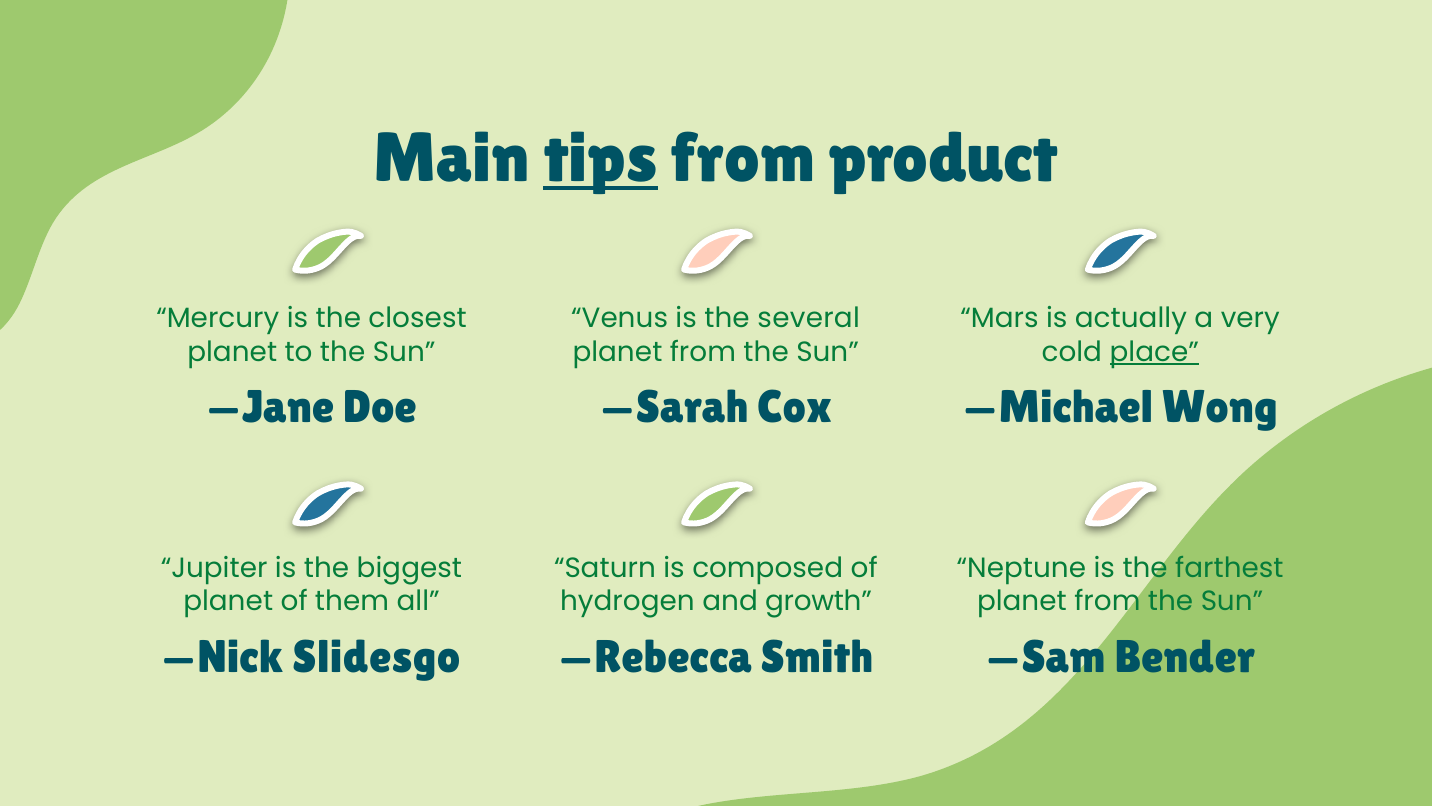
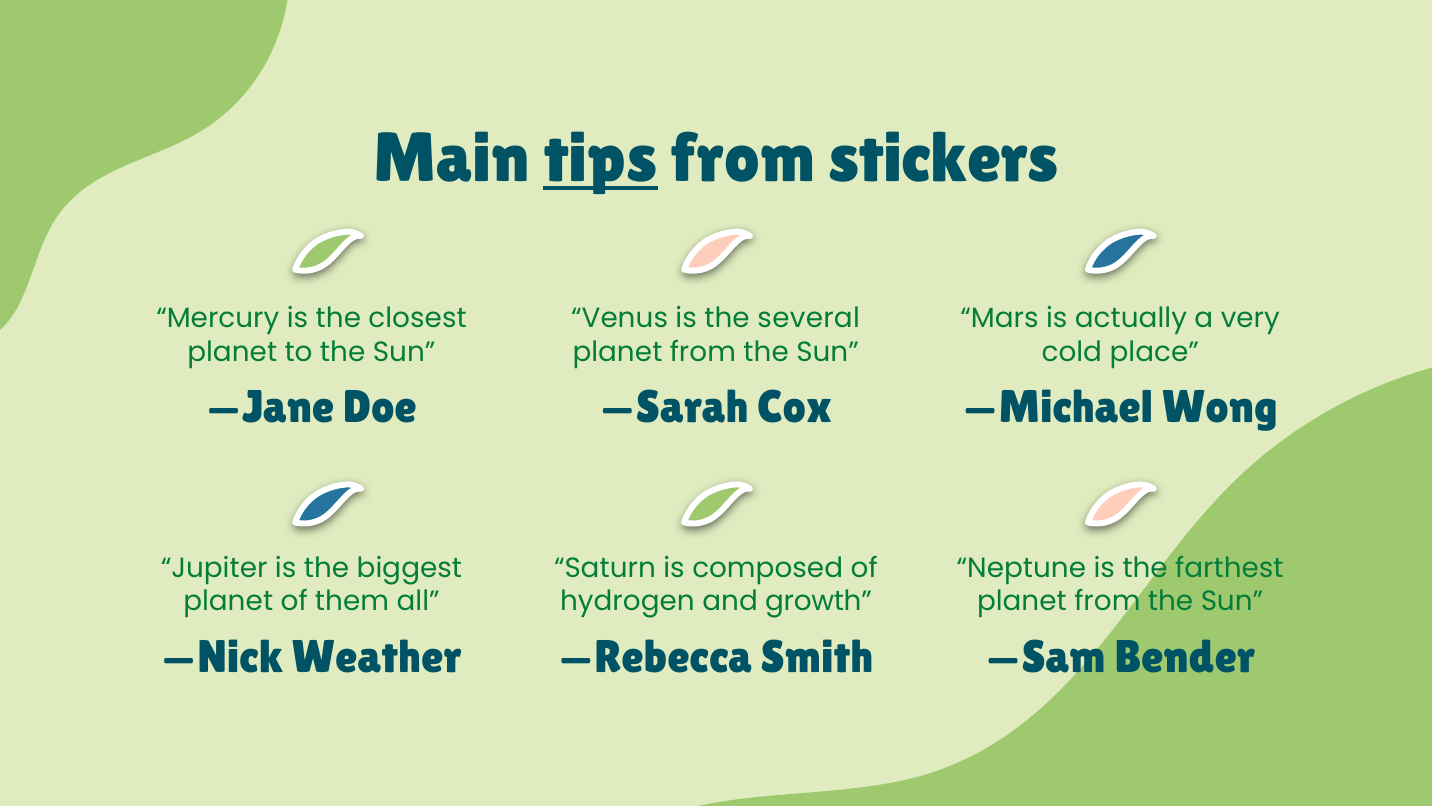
product: product -> stickers
place underline: present -> none
Slidesgo: Slidesgo -> Weather
